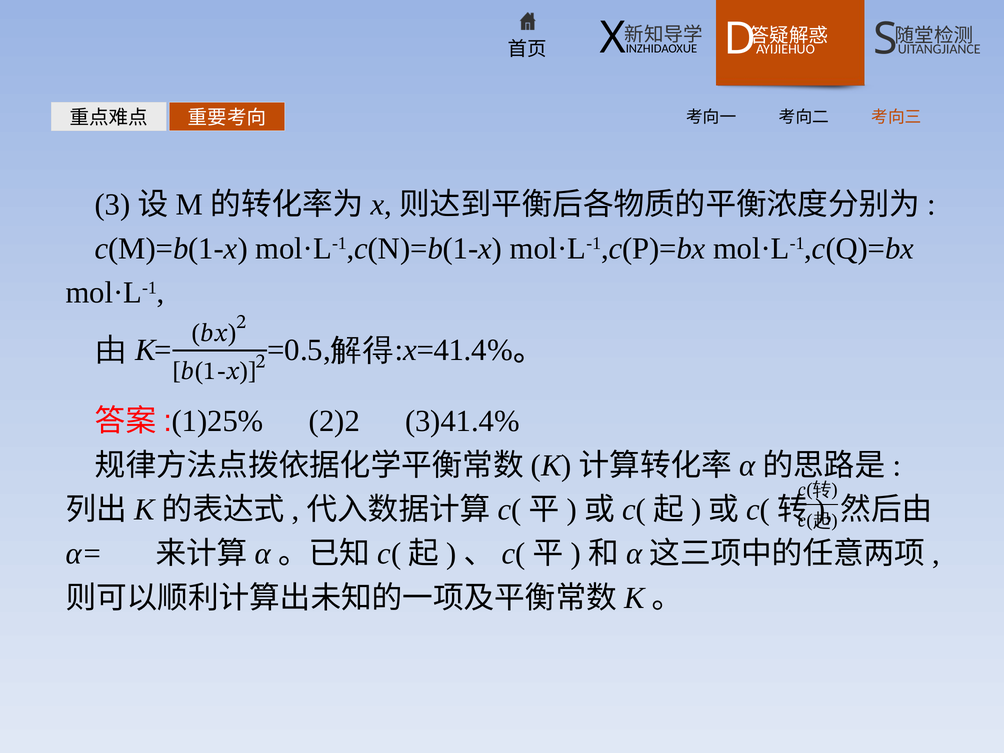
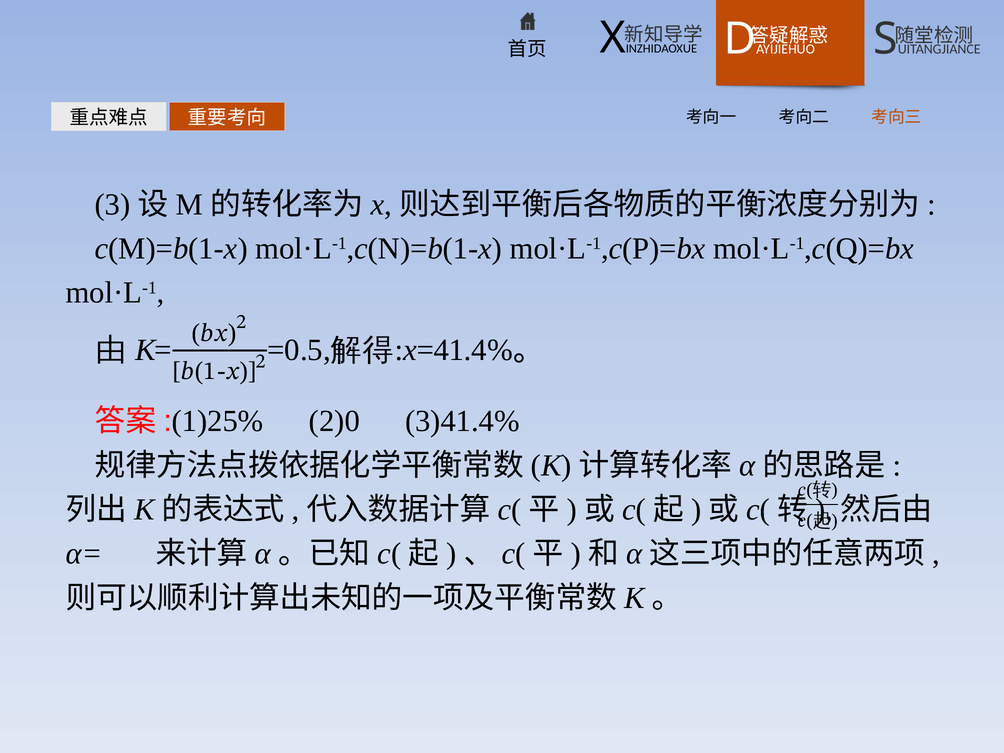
2)2: 2)2 -> 2)0
